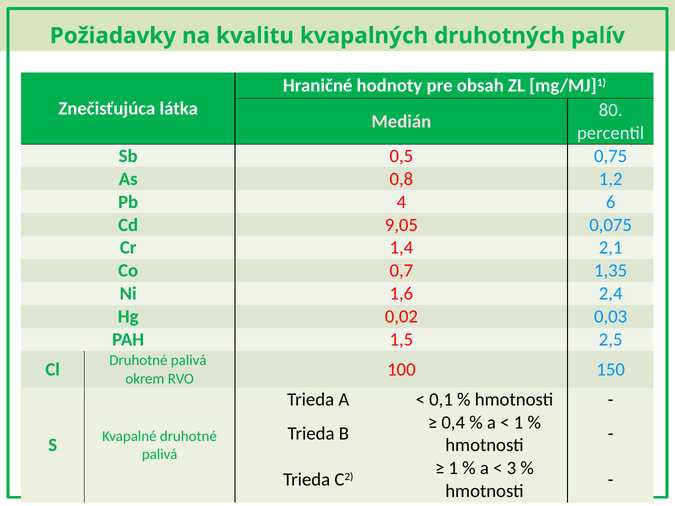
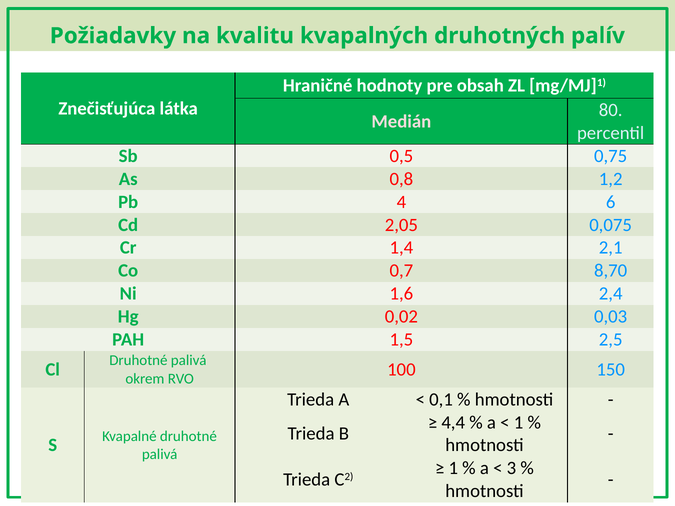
9,05: 9,05 -> 2,05
1,35: 1,35 -> 8,70
0,4: 0,4 -> 4,4
